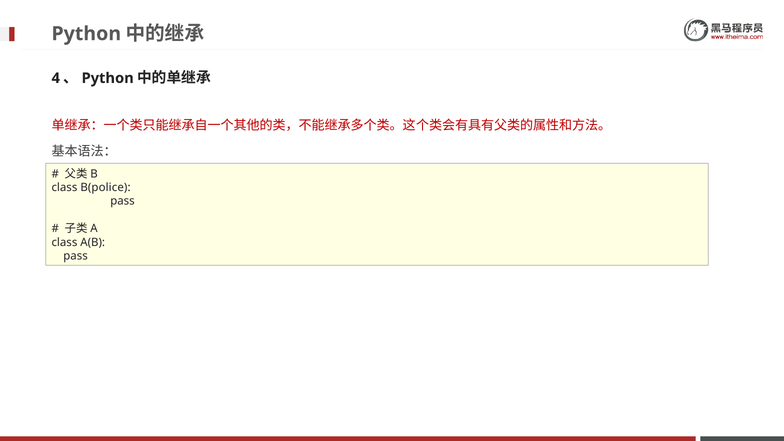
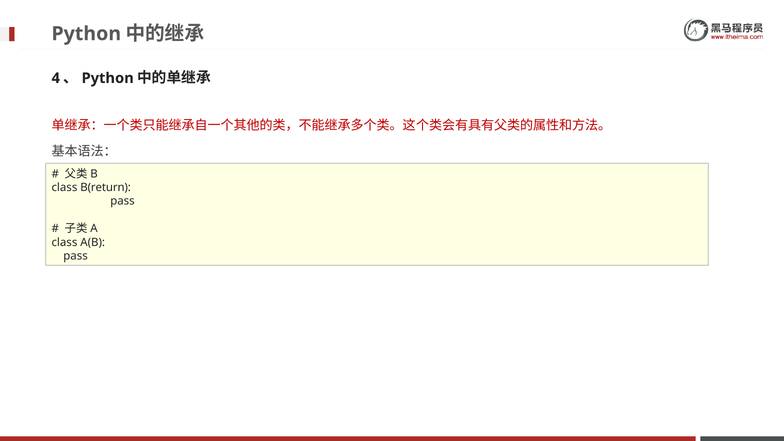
B(police: B(police -> B(return
